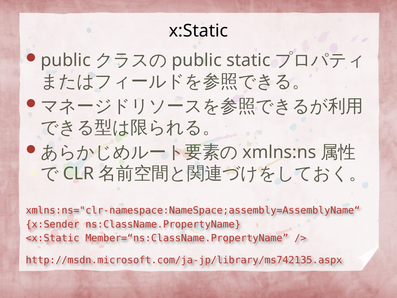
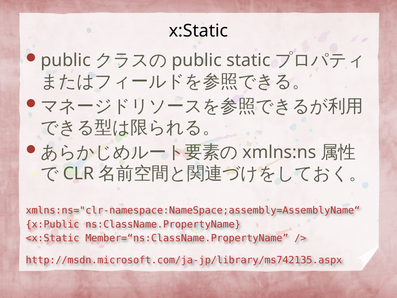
x:Sender: x:Sender -> x:Public
